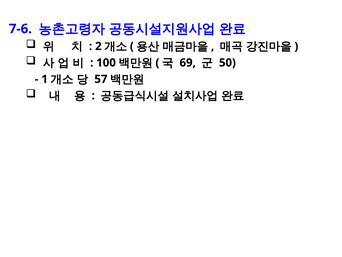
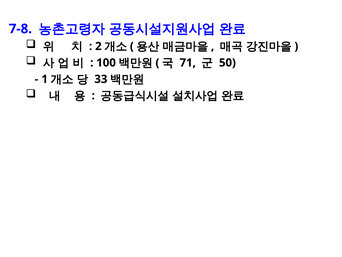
7-6: 7-6 -> 7-8
69: 69 -> 71
57: 57 -> 33
